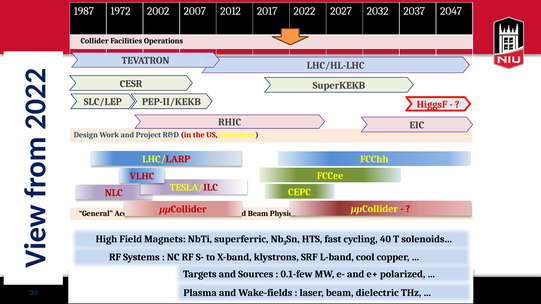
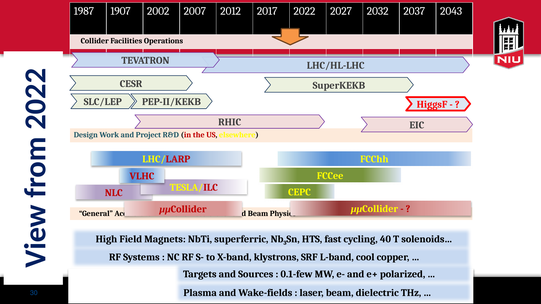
1972: 1972 -> 1907
2047: 2047 -> 2043
